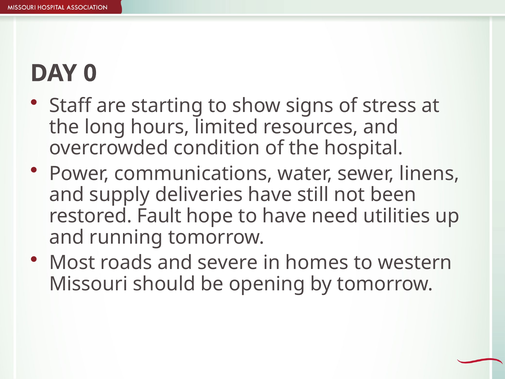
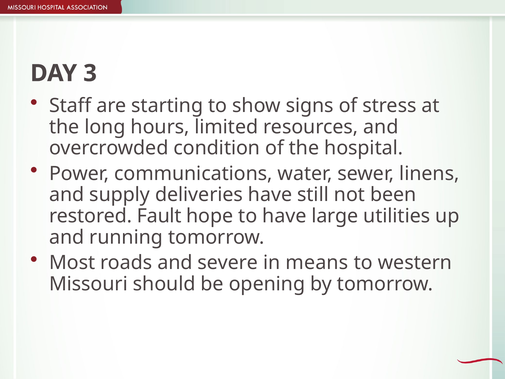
0: 0 -> 3
need: need -> large
homes: homes -> means
